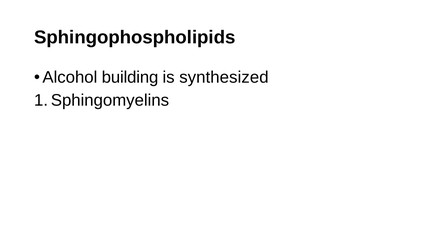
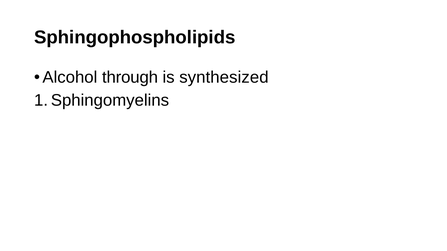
building: building -> through
